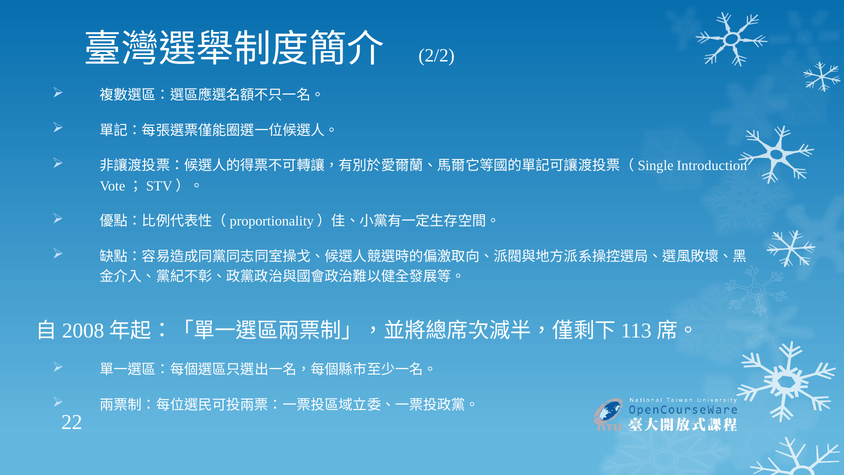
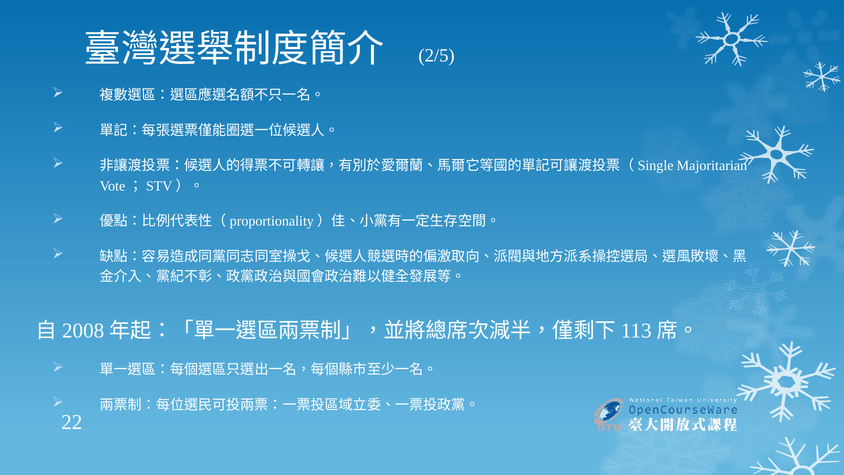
2/2: 2/2 -> 2/5
Introduction: Introduction -> Majoritarian
